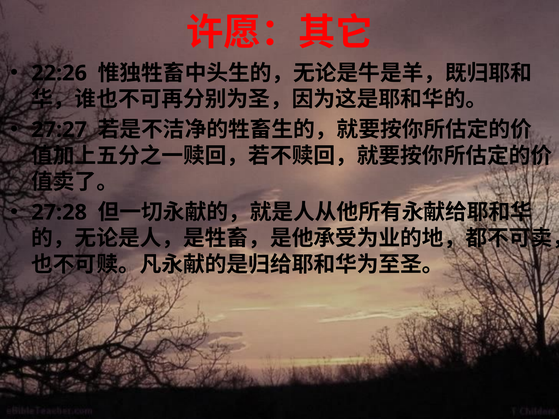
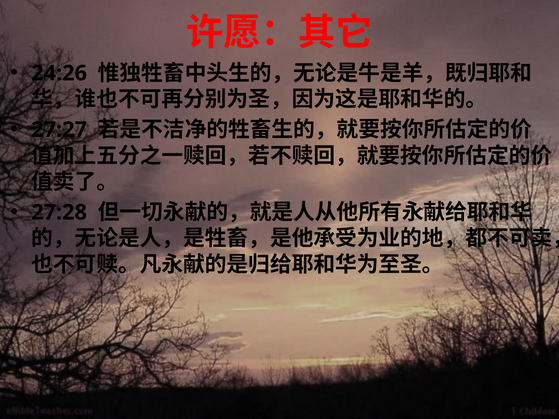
22:26: 22:26 -> 24:26
